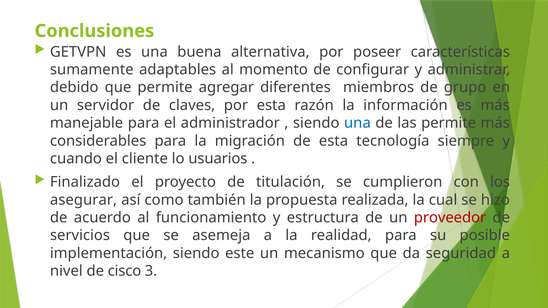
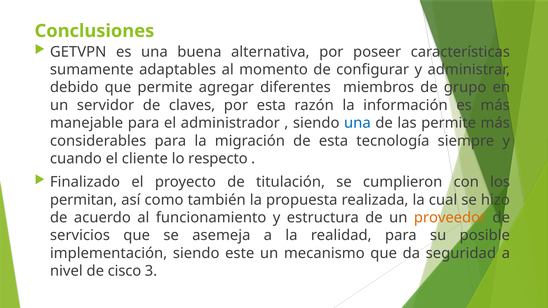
usuarios: usuarios -> respecto
asegurar: asegurar -> permitan
proveedor colour: red -> orange
